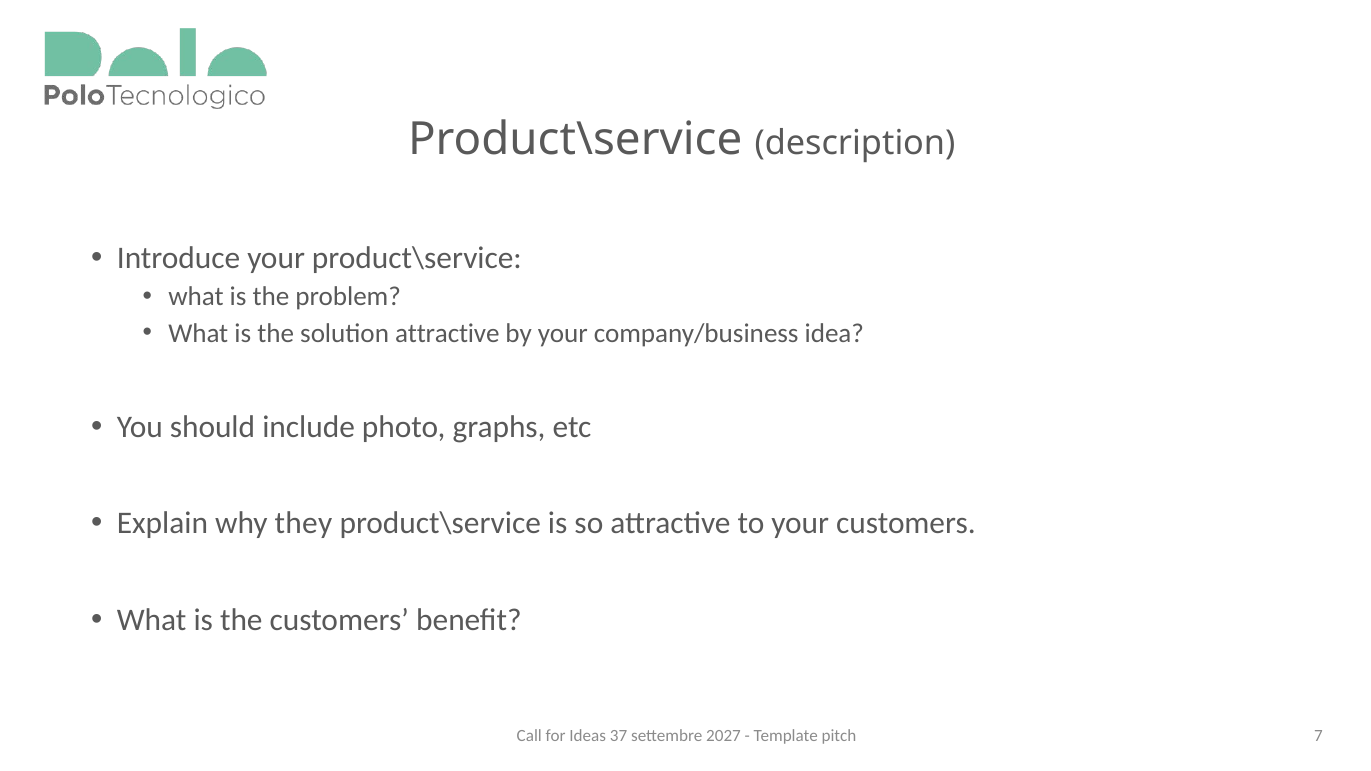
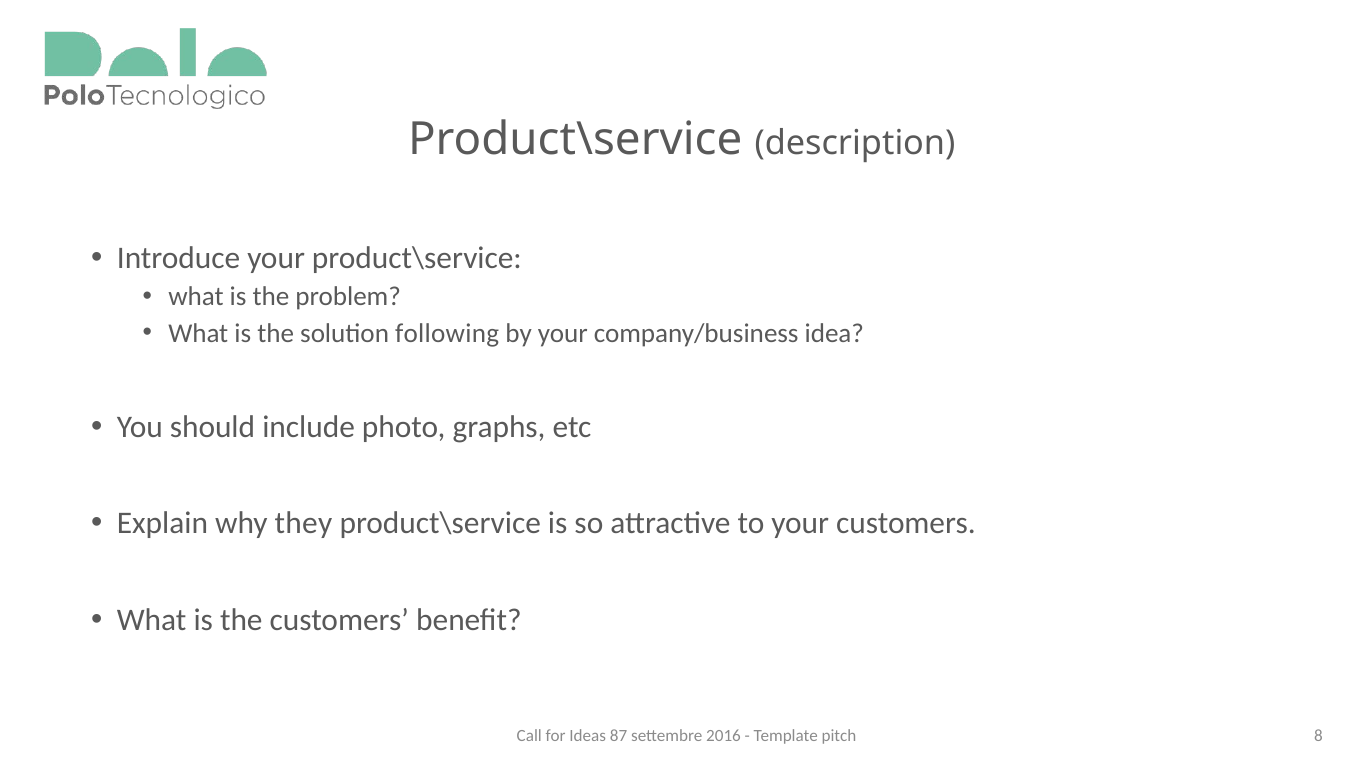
solution attractive: attractive -> following
37: 37 -> 87
2027: 2027 -> 2016
7: 7 -> 8
